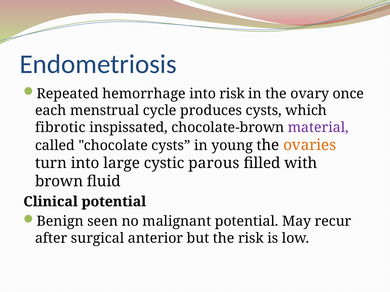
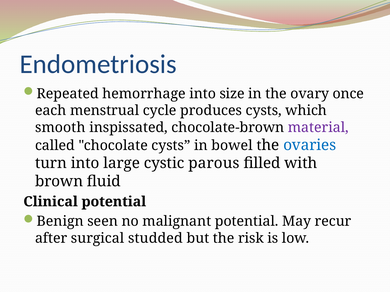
into risk: risk -> size
fibrotic: fibrotic -> smooth
young: young -> bowel
ovaries colour: orange -> blue
anterior: anterior -> studded
